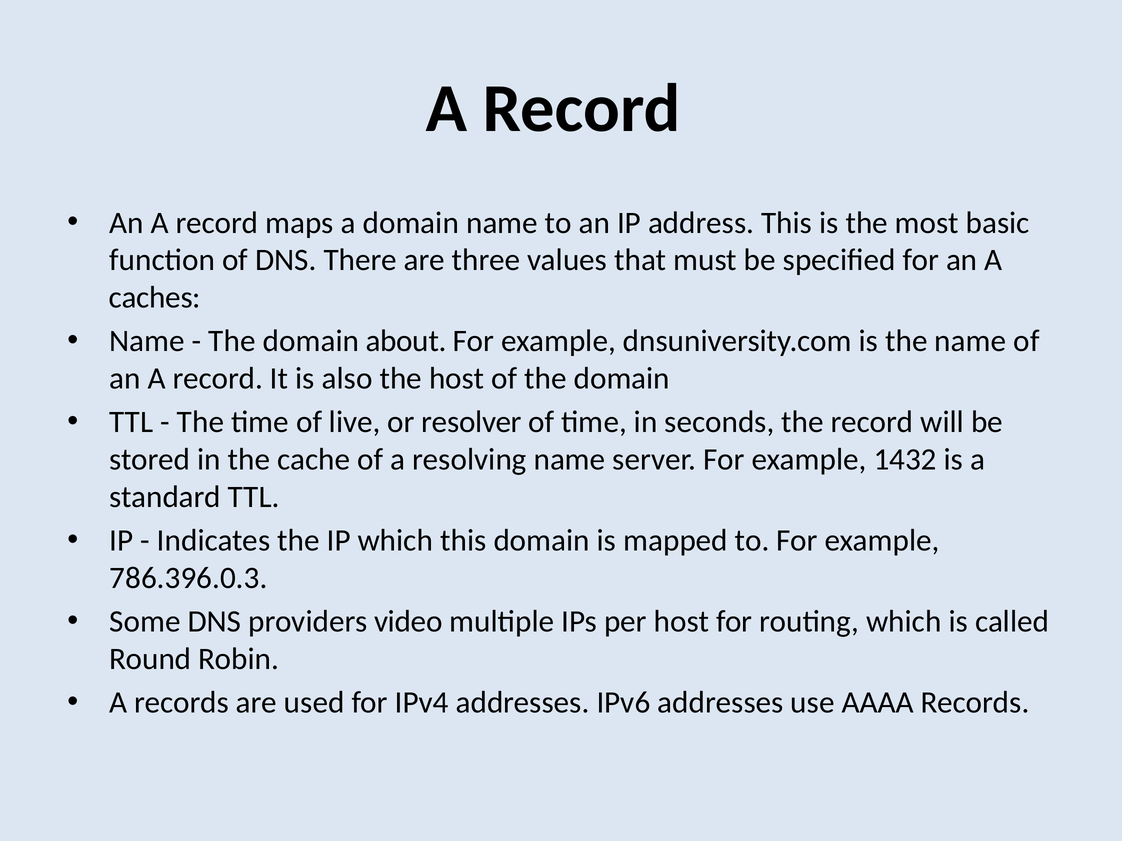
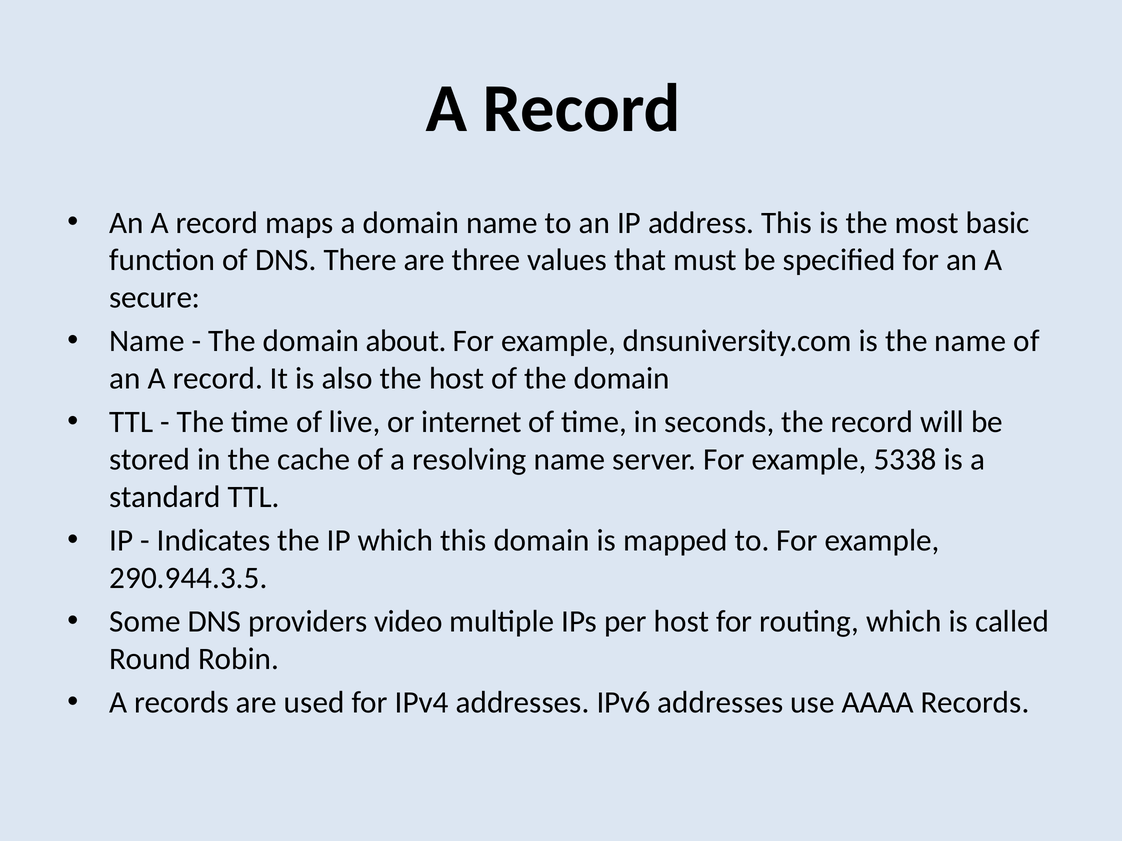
caches: caches -> secure
resolver: resolver -> internet
1432: 1432 -> 5338
786.396.0.3: 786.396.0.3 -> 290.944.3.5
